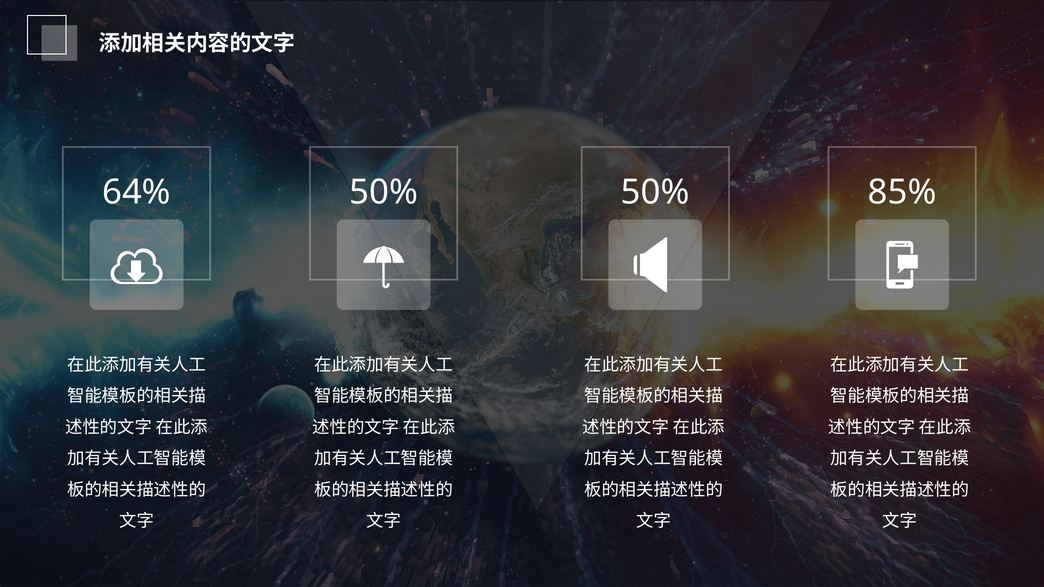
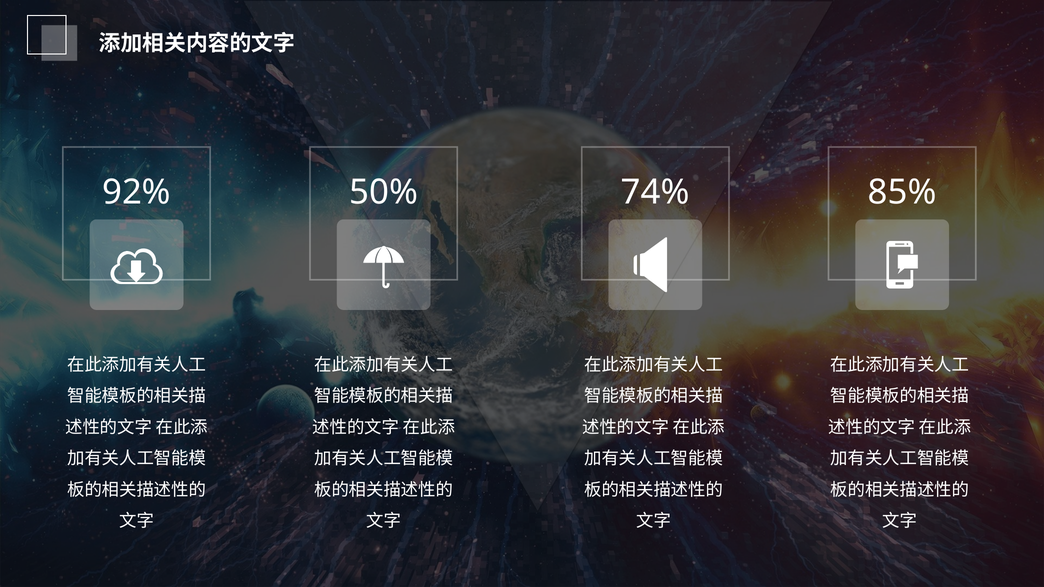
64%: 64% -> 92%
50% 50%: 50% -> 74%
